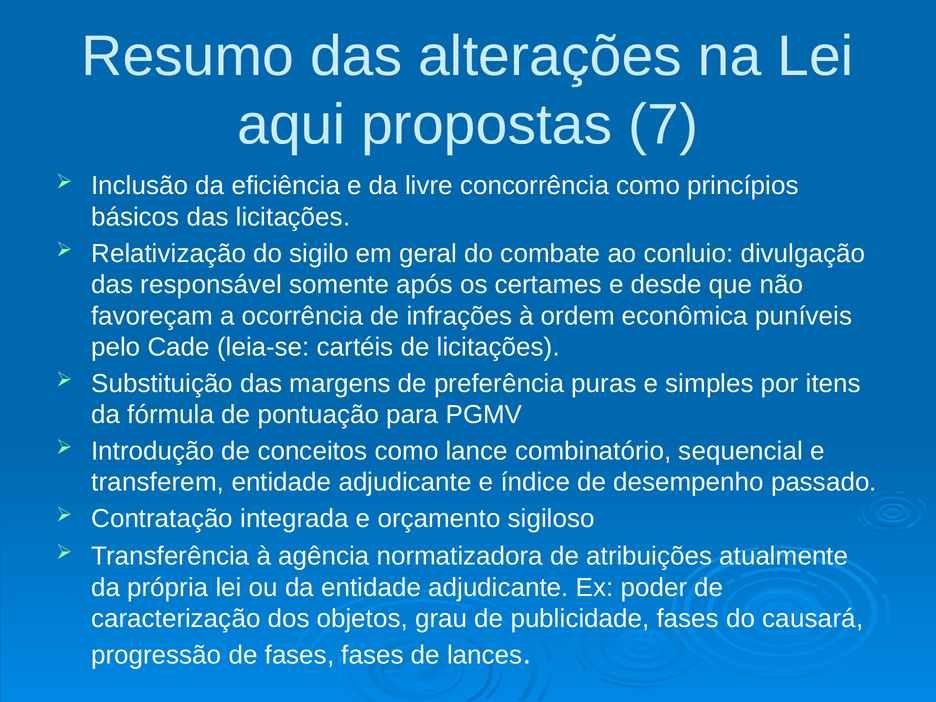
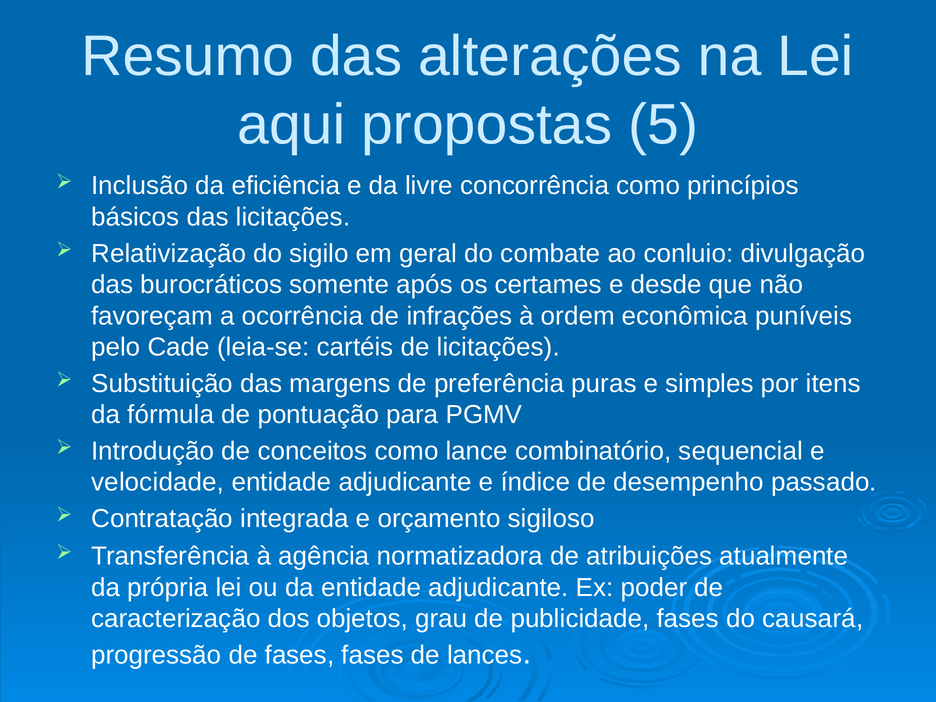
7: 7 -> 5
responsável: responsável -> burocráticos
transferem: transferem -> velocidade
